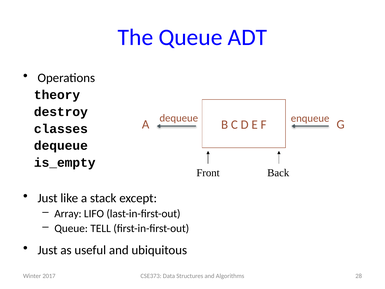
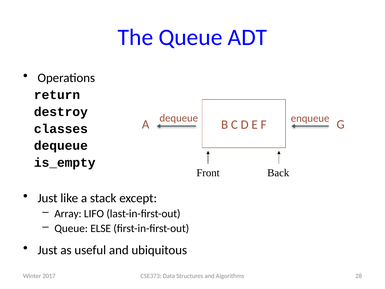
theory: theory -> return
TELL: TELL -> ELSE
